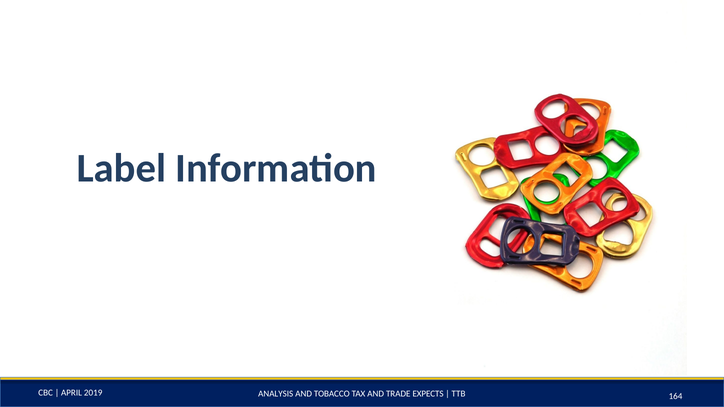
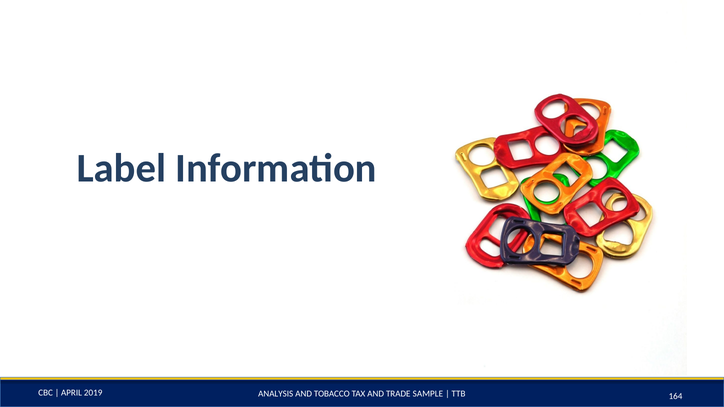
EXPECTS: EXPECTS -> SAMPLE
